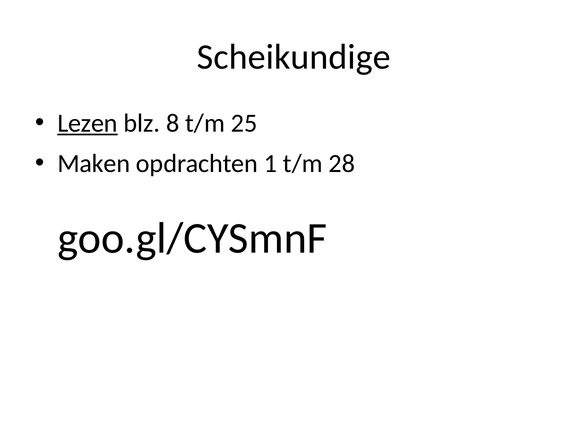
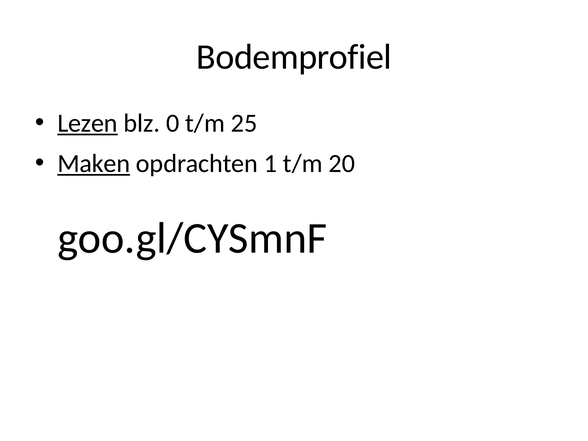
Scheikundige: Scheikundige -> Bodemprofiel
8: 8 -> 0
Maken underline: none -> present
28: 28 -> 20
